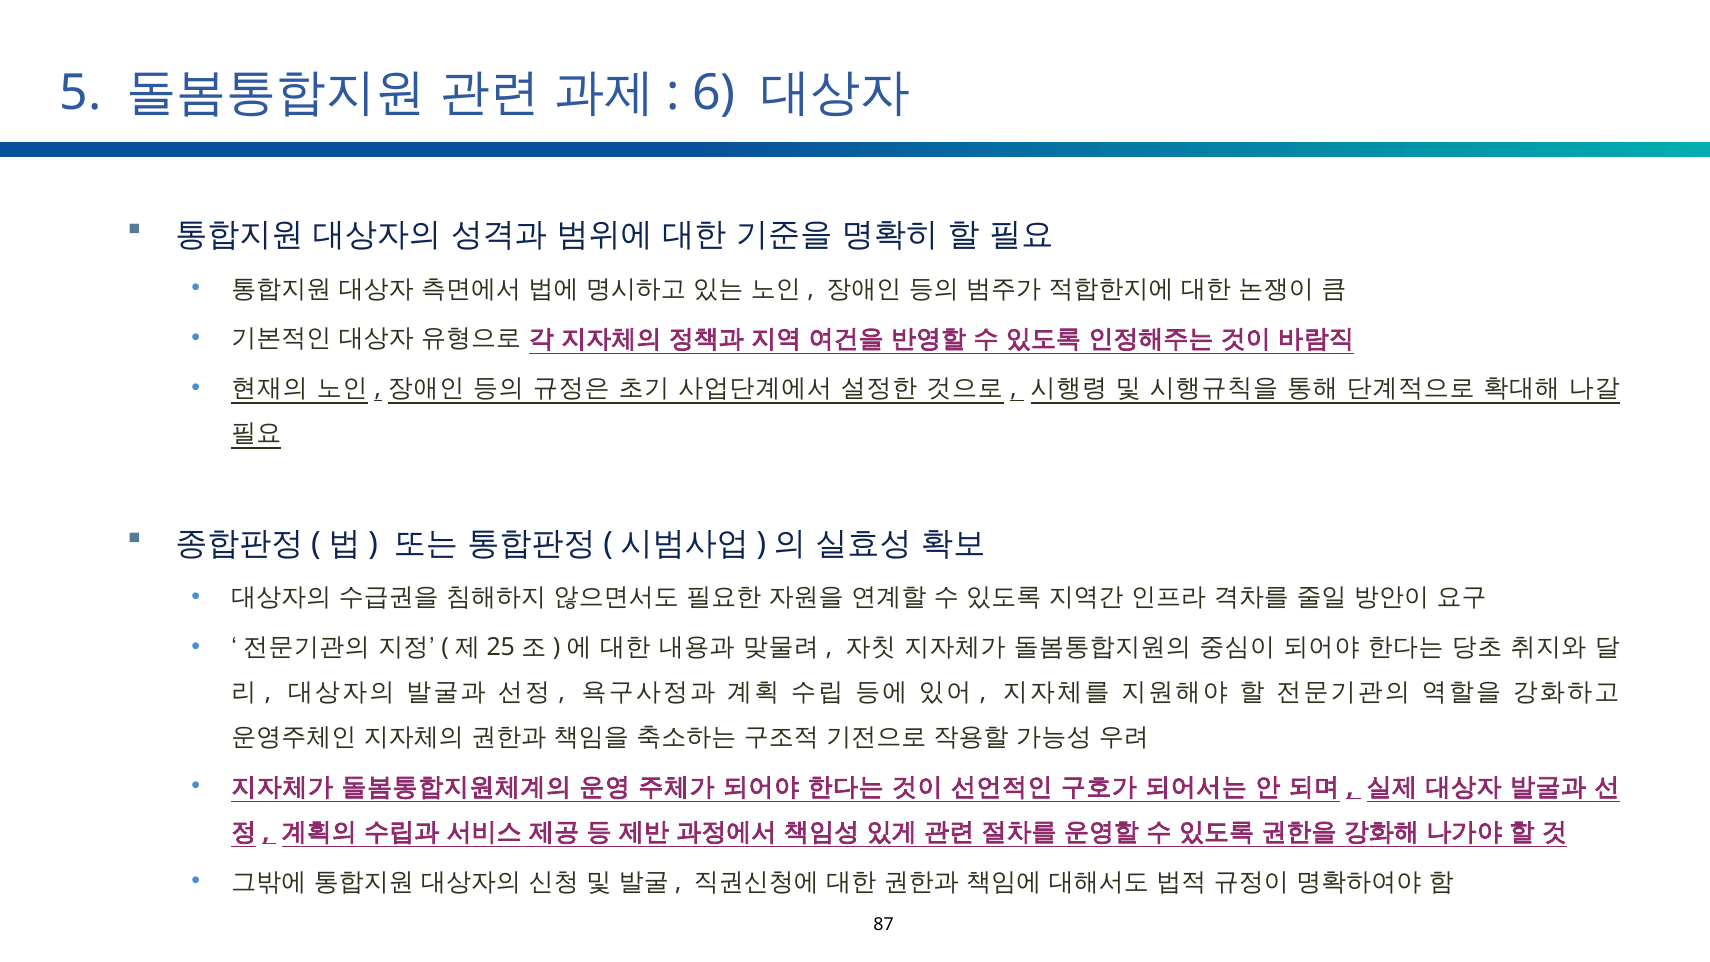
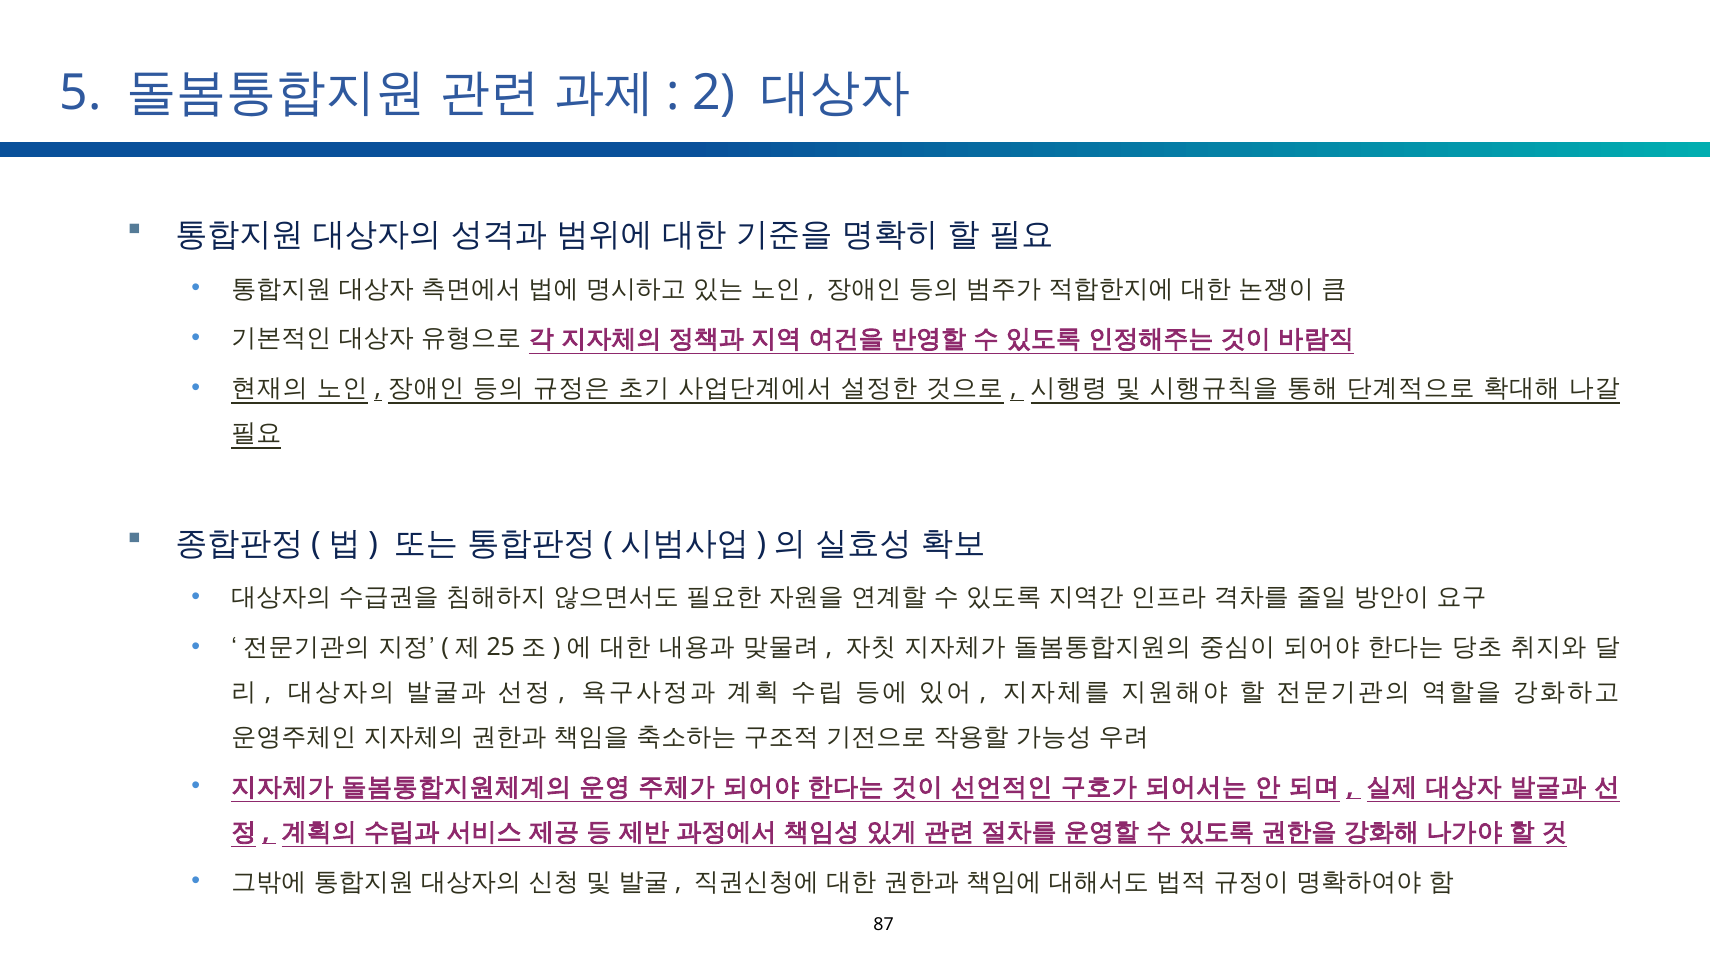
6: 6 -> 2
